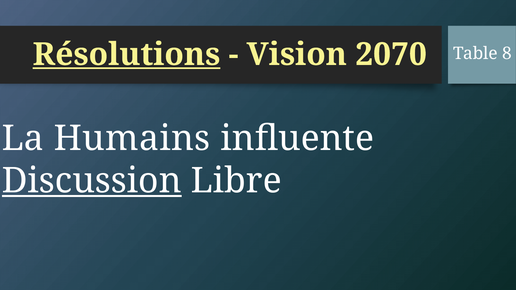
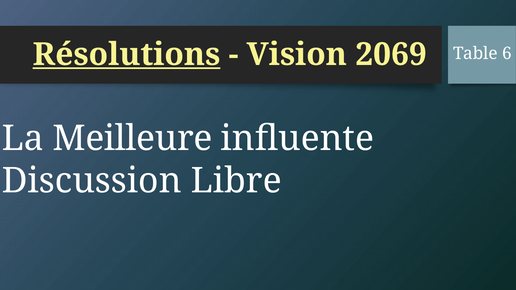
2070: 2070 -> 2069
8: 8 -> 6
Humains: Humains -> Meilleure
Discussion underline: present -> none
